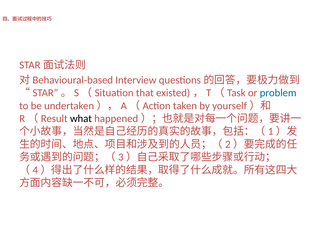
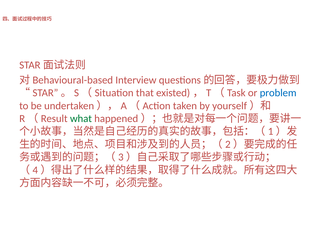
what colour: black -> green
